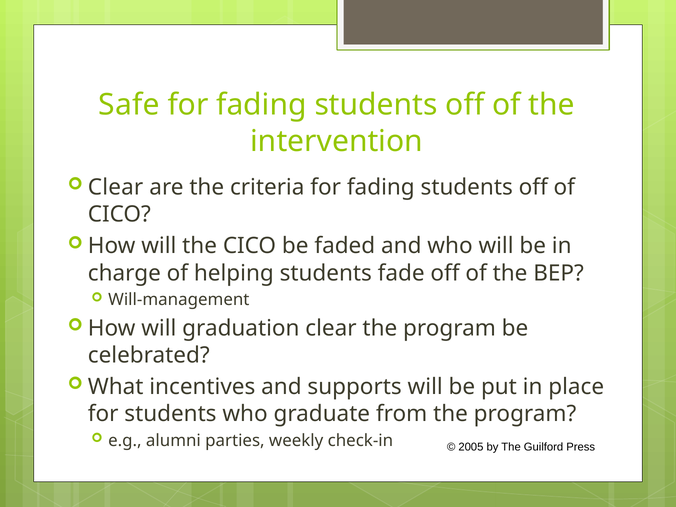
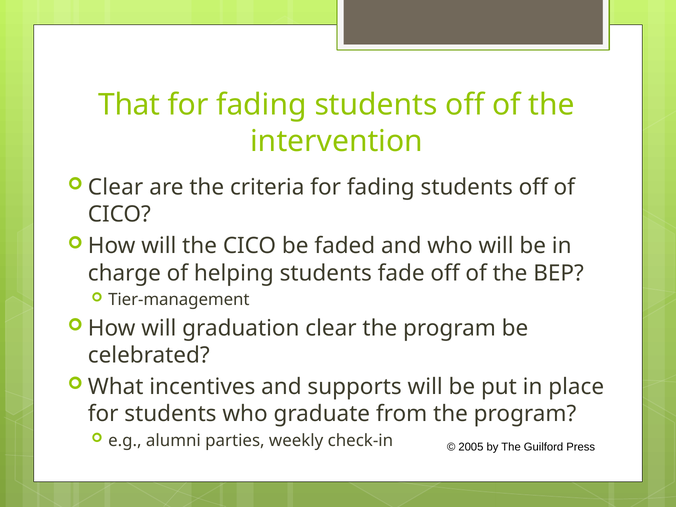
Safe: Safe -> That
Will-management: Will-management -> Tier-management
